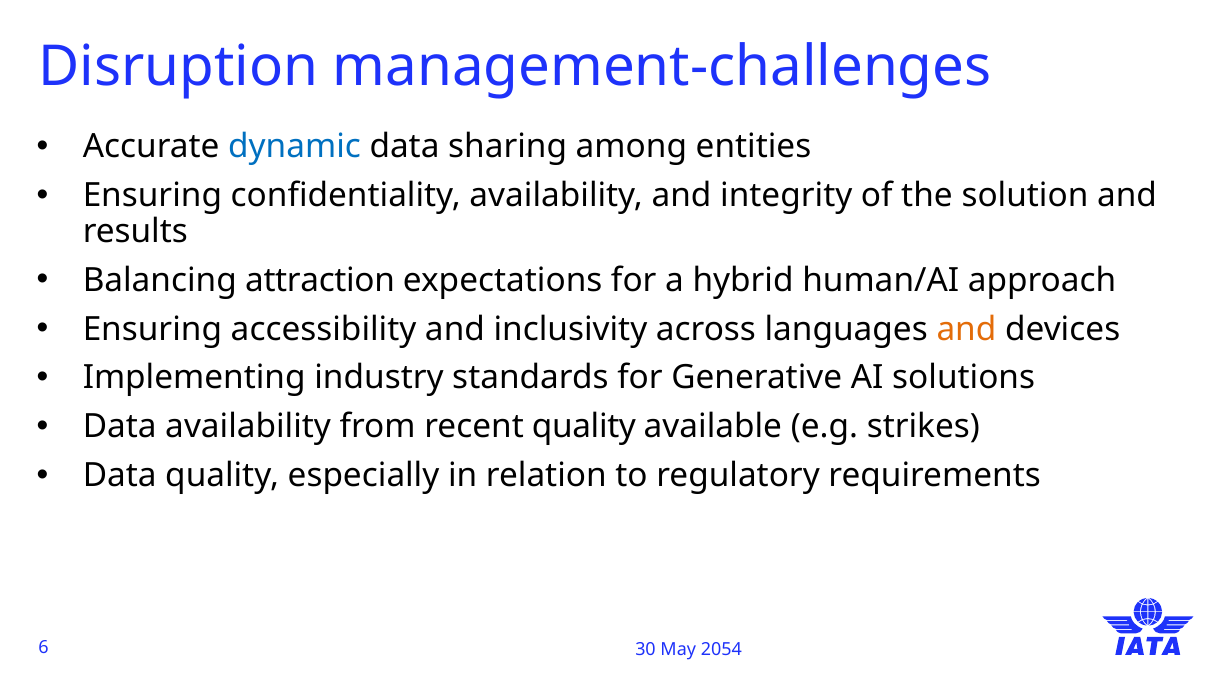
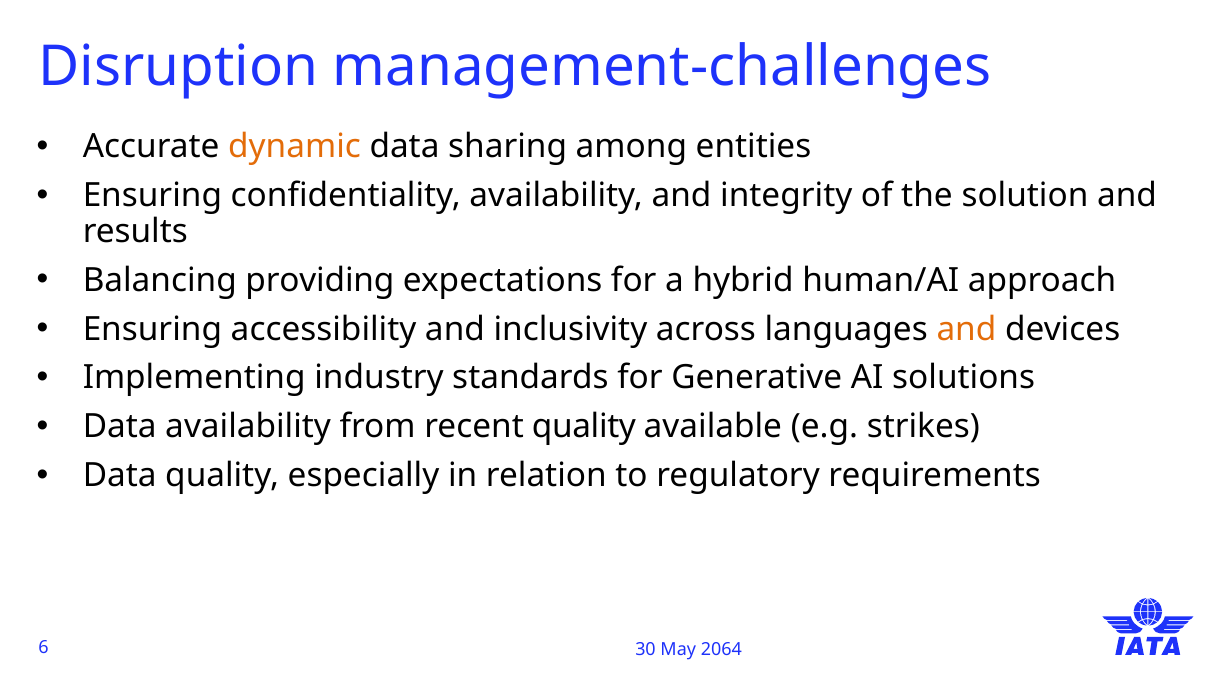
dynamic colour: blue -> orange
attraction: attraction -> providing
2054: 2054 -> 2064
